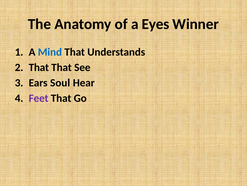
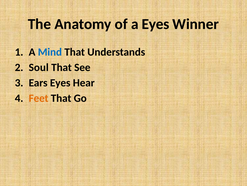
That at (39, 67): That -> Soul
Ears Soul: Soul -> Eyes
Feet colour: purple -> orange
